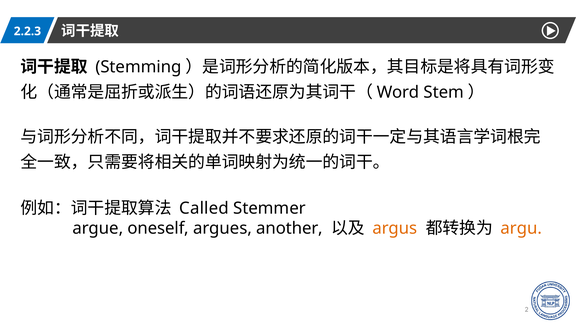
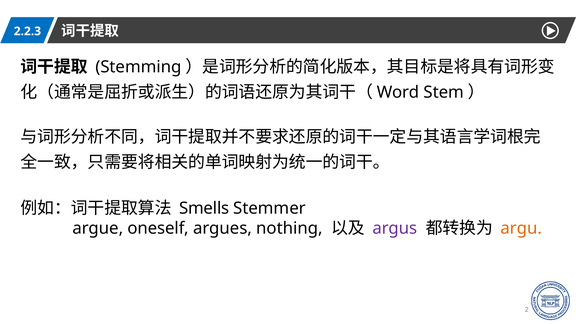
Called: Called -> Smells
another: another -> nothing
argus colour: orange -> purple
